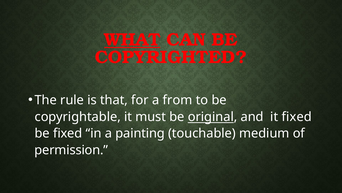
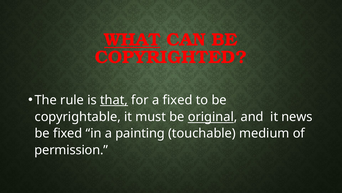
that underline: none -> present
a from: from -> fixed
it fixed: fixed -> news
